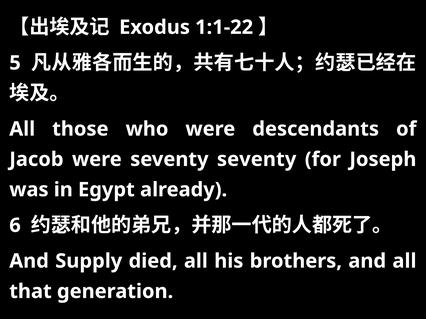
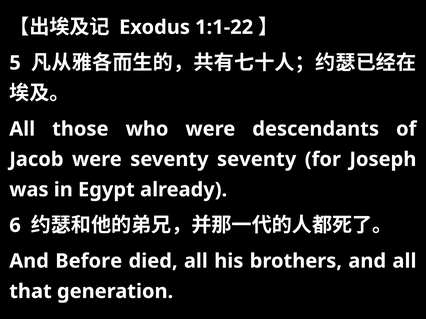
Supply: Supply -> Before
